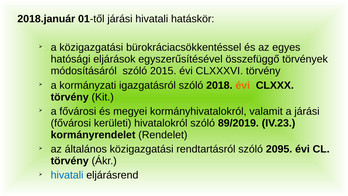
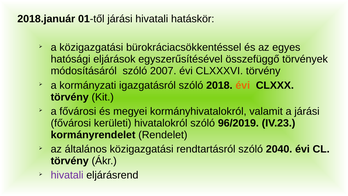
2015: 2015 -> 2007
89/2019: 89/2019 -> 96/2019
2095: 2095 -> 2040
hivatali at (67, 175) colour: blue -> purple
